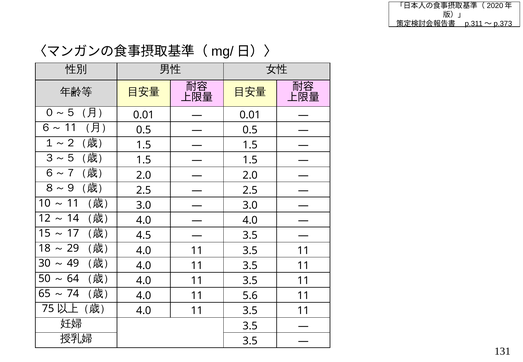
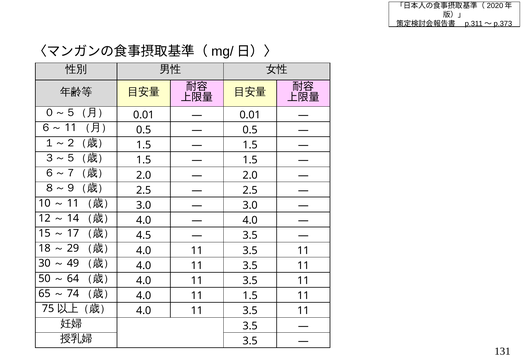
11 5.6: 5.6 -> 1.5
